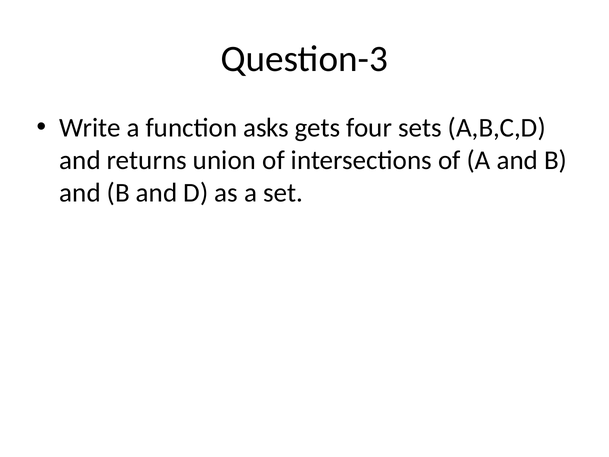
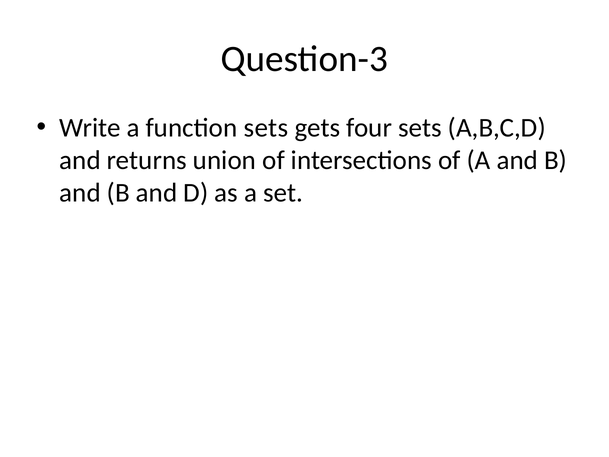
function asks: asks -> sets
